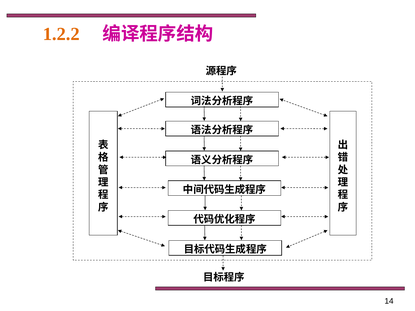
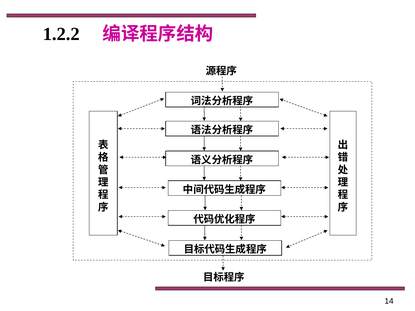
1.2.2 colour: orange -> black
